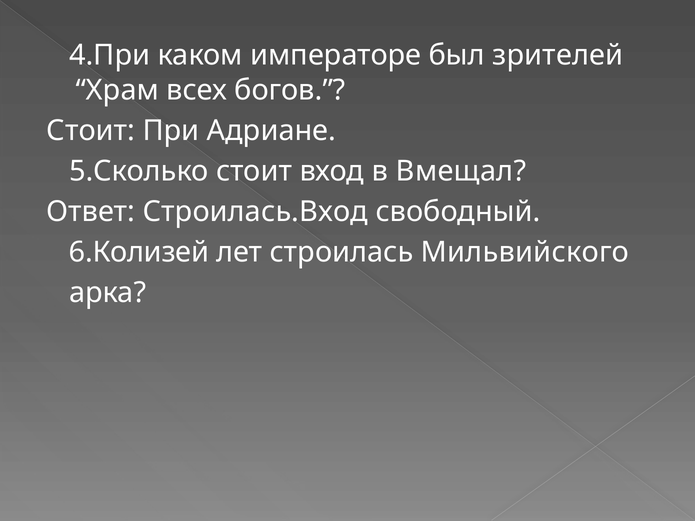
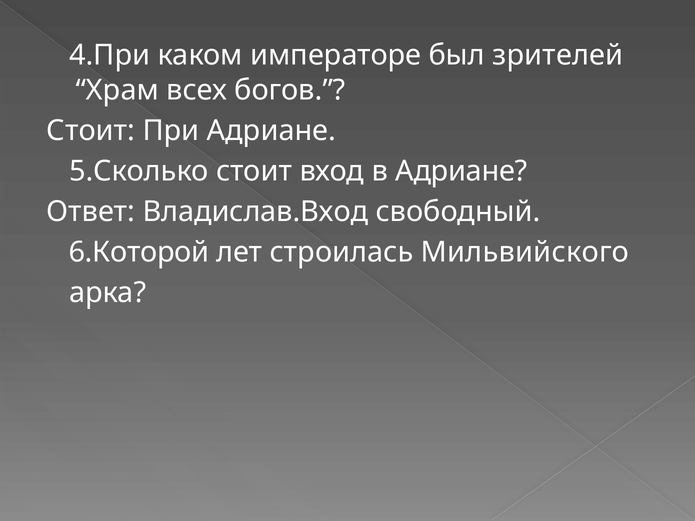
в Вмещал: Вмещал -> Адриане
Строилась.Вход: Строилась.Вход -> Владислав.Вход
6.Колизей: 6.Колизей -> 6.Которой
